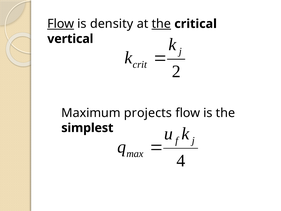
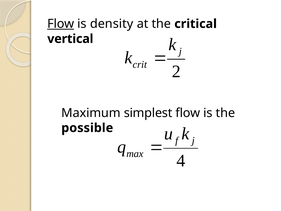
the at (161, 24) underline: present -> none
projects: projects -> simplest
simplest: simplest -> possible
